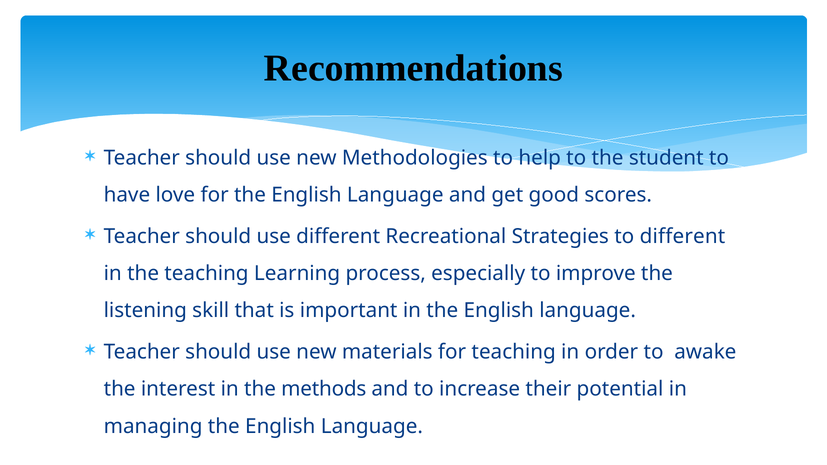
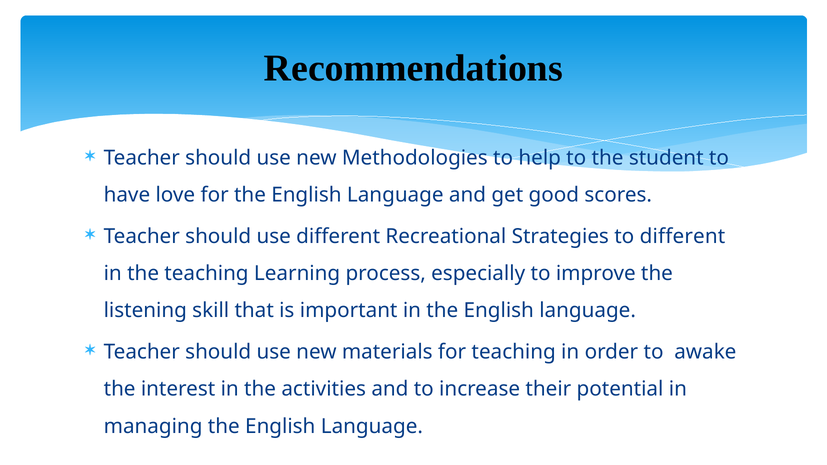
methods: methods -> activities
